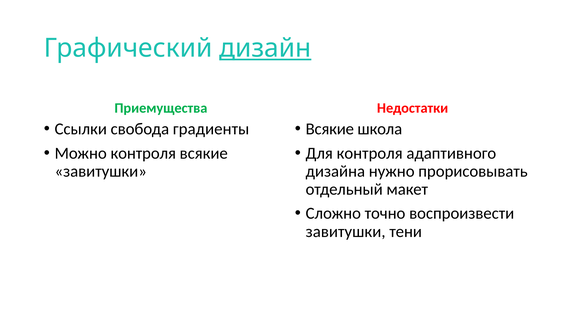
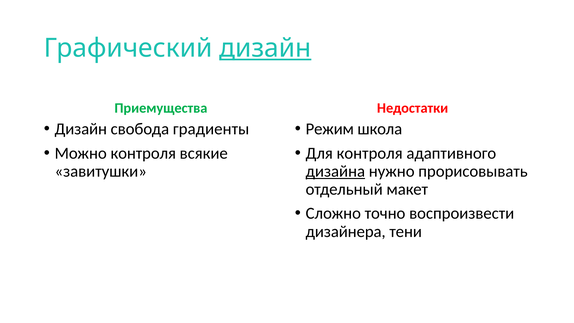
Ссылки at (81, 129): Ссылки -> Дизайн
Всякие at (330, 129): Всякие -> Режим
дизайна underline: none -> present
завитушки at (346, 231): завитушки -> дизайнера
